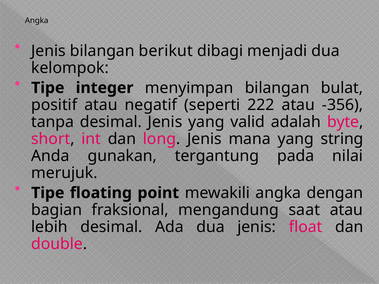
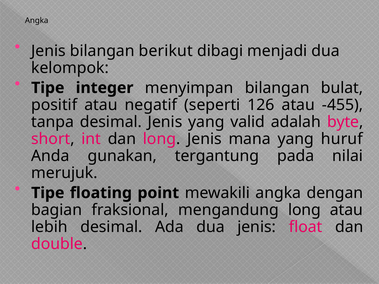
222: 222 -> 126
-356: -356 -> -455
string: string -> huruf
mengandung saat: saat -> long
